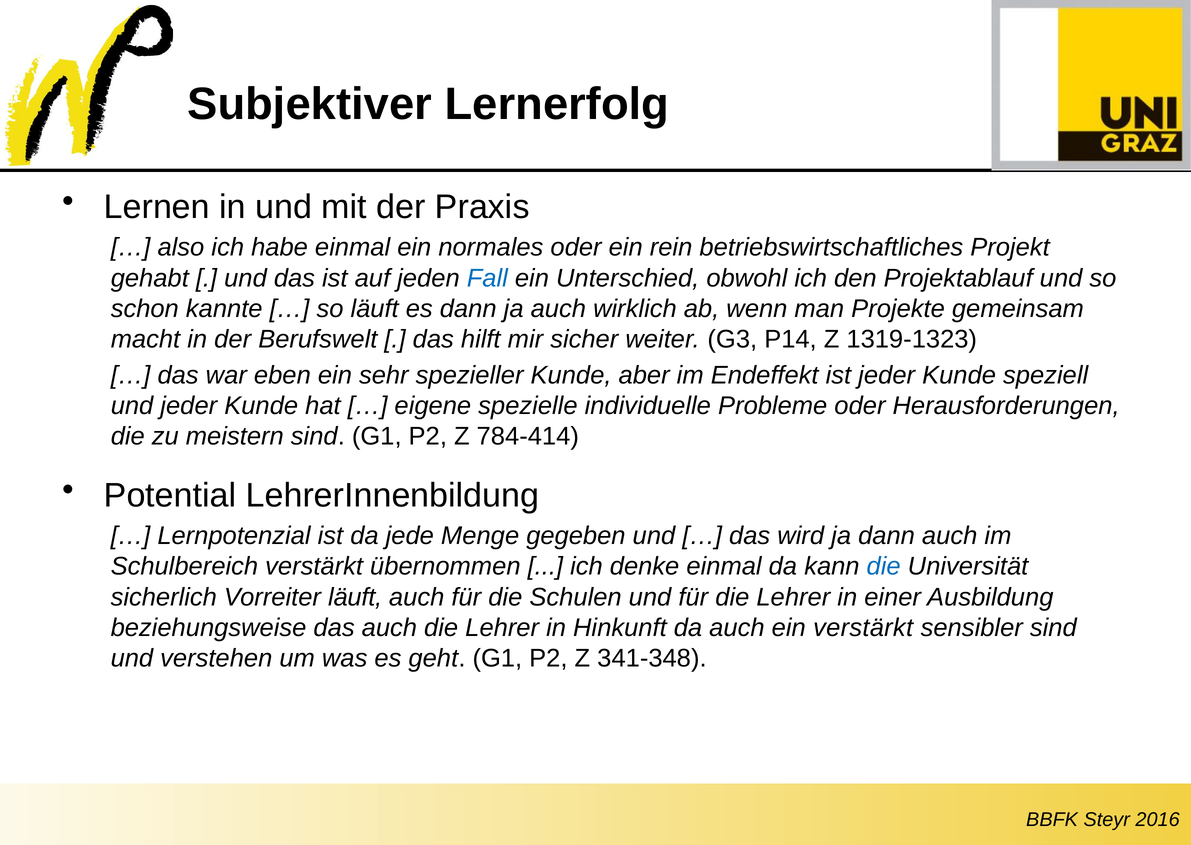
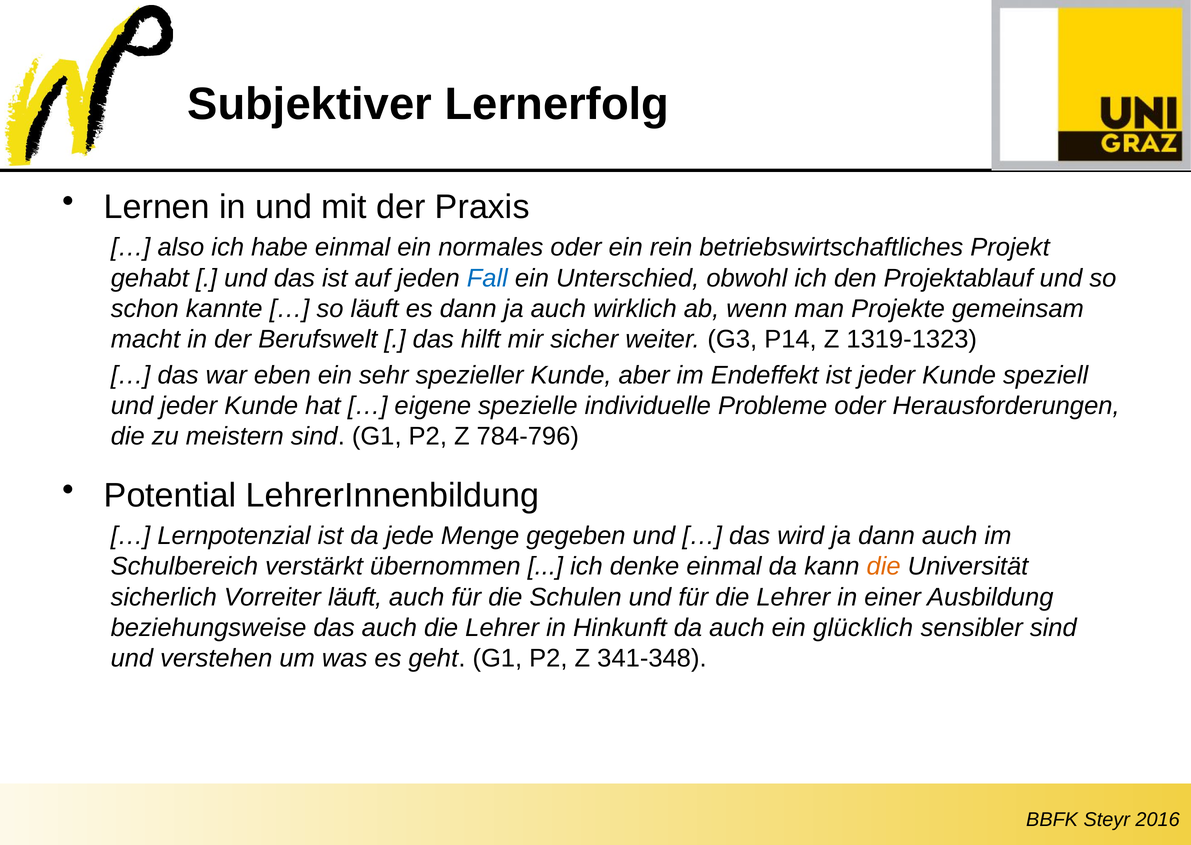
784-414: 784-414 -> 784-796
die at (884, 567) colour: blue -> orange
ein verstärkt: verstärkt -> glücklich
